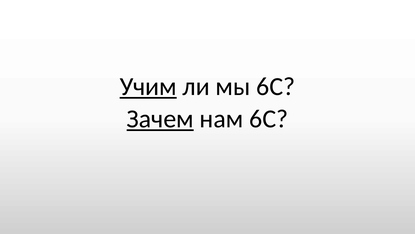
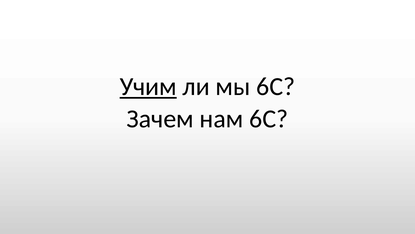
Зачем underline: present -> none
